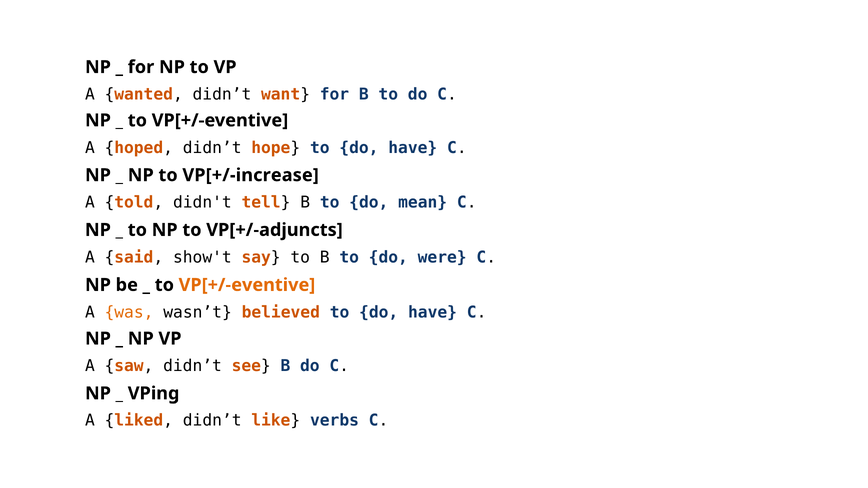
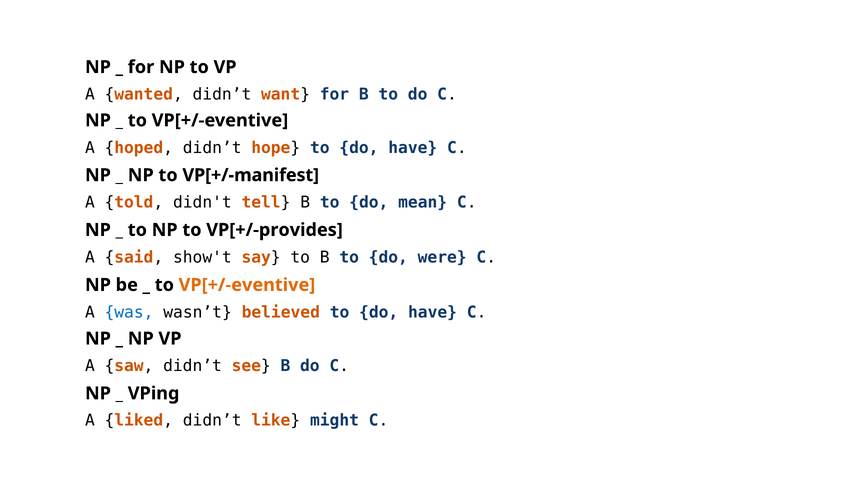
VP[+/-increase: VP[+/-increase -> VP[+/-manifest
VP[+/-adjuncts: VP[+/-adjuncts -> VP[+/-provides
was colour: orange -> blue
verbs: verbs -> might
